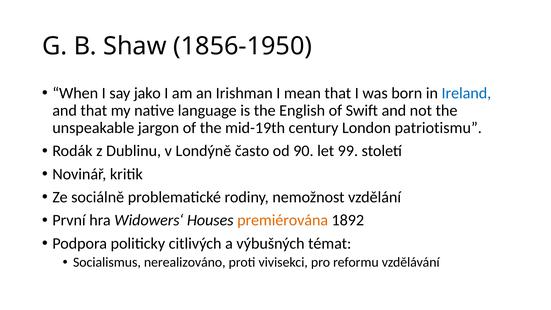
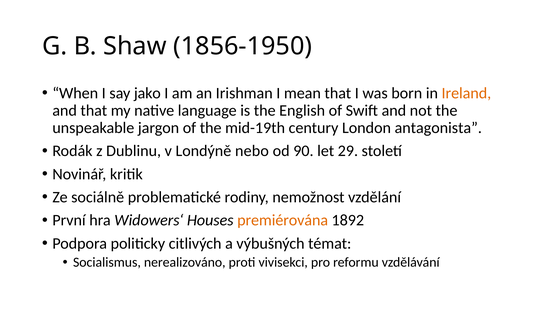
Ireland colour: blue -> orange
patriotismu: patriotismu -> antagonista
často: často -> nebo
99: 99 -> 29
